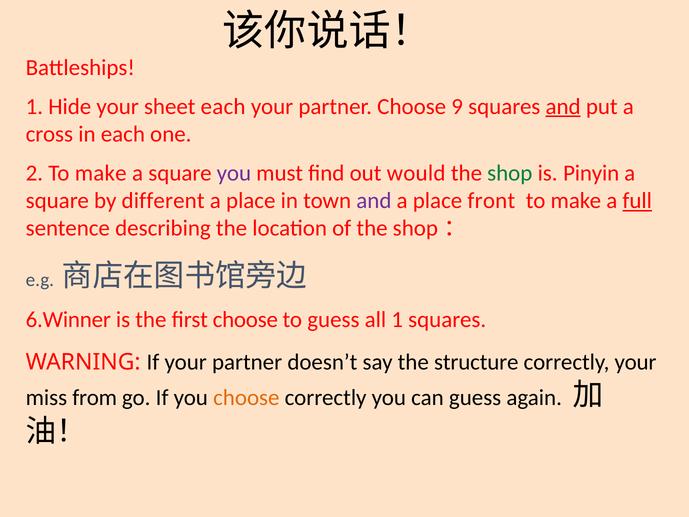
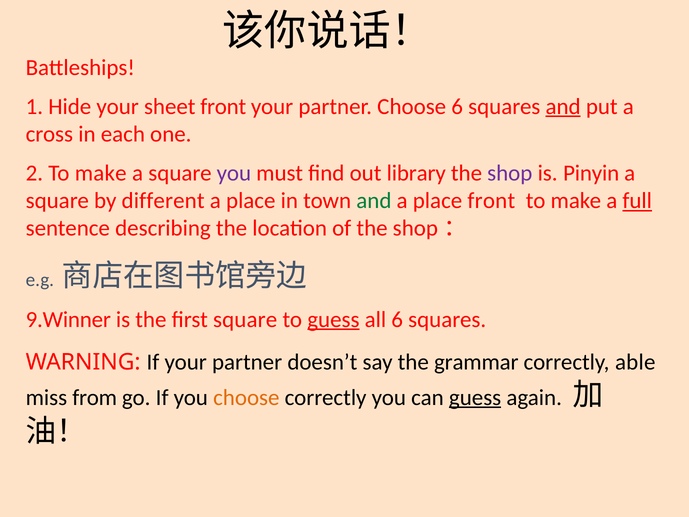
sheet each: each -> front
Choose 9: 9 -> 6
would: would -> library
shop colour: green -> purple
and at (374, 201) colour: purple -> green
6.Winner: 6.Winner -> 9.Winner
first choose: choose -> square
guess at (333, 319) underline: none -> present
all 1: 1 -> 6
structure: structure -> grammar
correctly your: your -> able
guess at (475, 397) underline: none -> present
